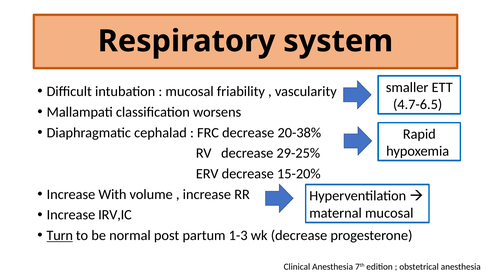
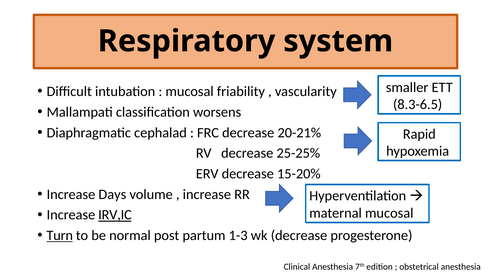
4.7-6.5: 4.7-6.5 -> 8.3-6.5
20-38%: 20-38% -> 20-21%
29-25%: 29-25% -> 25-25%
With: With -> Days
IRV,IC underline: none -> present
